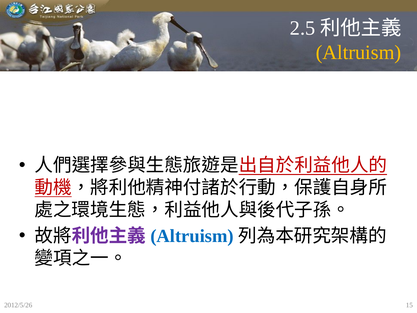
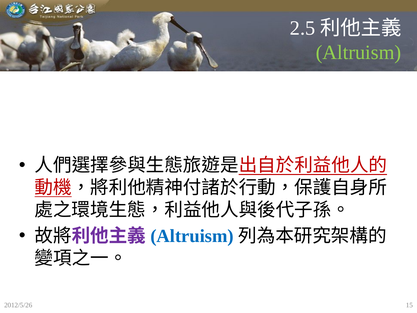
Altruism at (358, 53) colour: yellow -> light green
